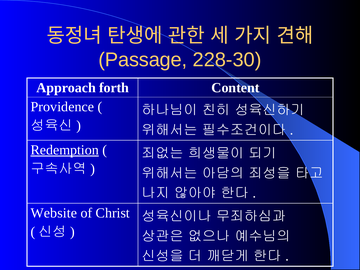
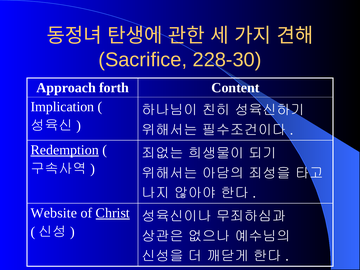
Passage: Passage -> Sacrifice
Providence: Providence -> Implication
Christ underline: none -> present
